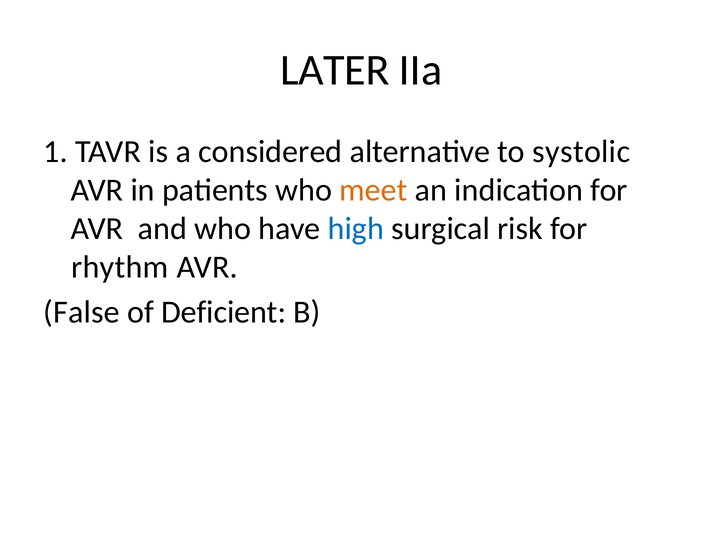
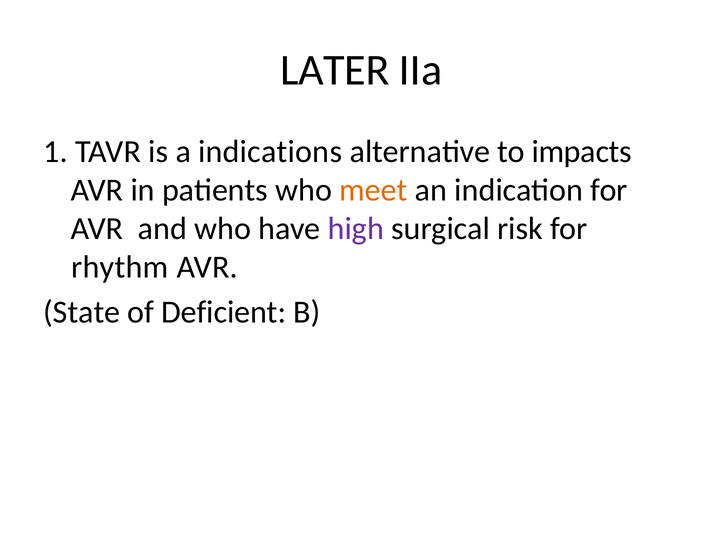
considered: considered -> indications
systolic: systolic -> impacts
high colour: blue -> purple
False: False -> State
